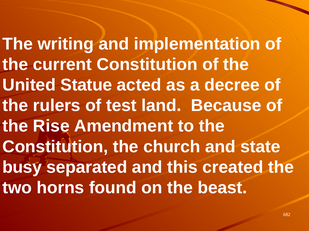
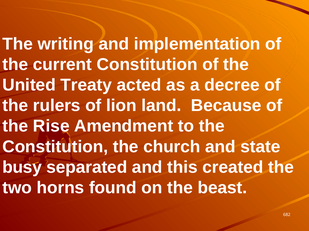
Statue: Statue -> Treaty
test: test -> lion
